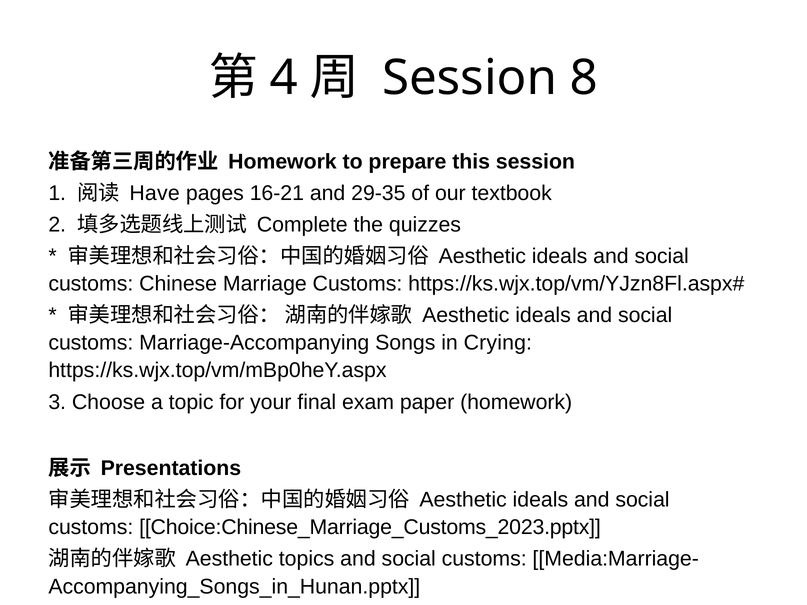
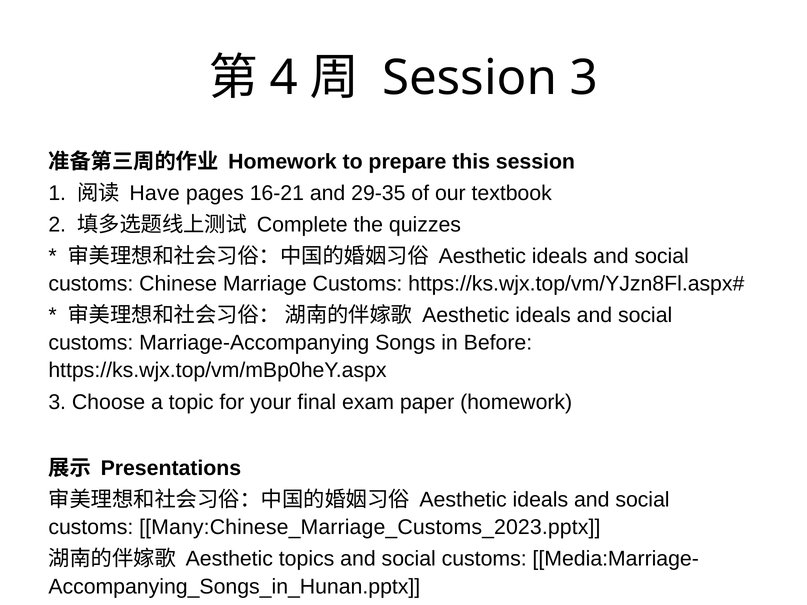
Session 8: 8 -> 3
Crying: Crying -> Before
Choice:Chinese_Marriage_Customs_2023.pptx: Choice:Chinese_Marriage_Customs_2023.pptx -> Many:Chinese_Marriage_Customs_2023.pptx
